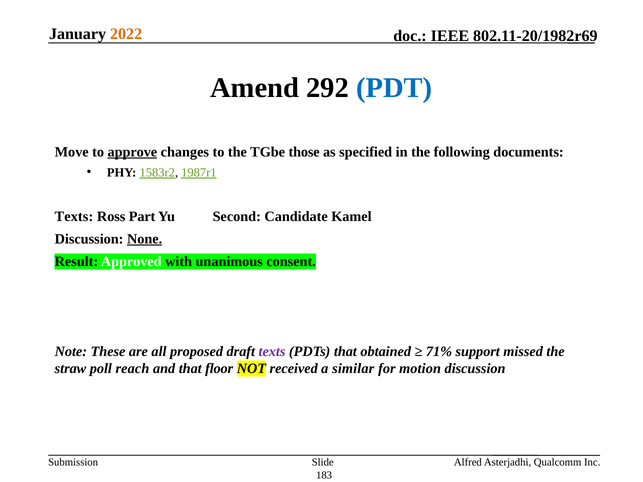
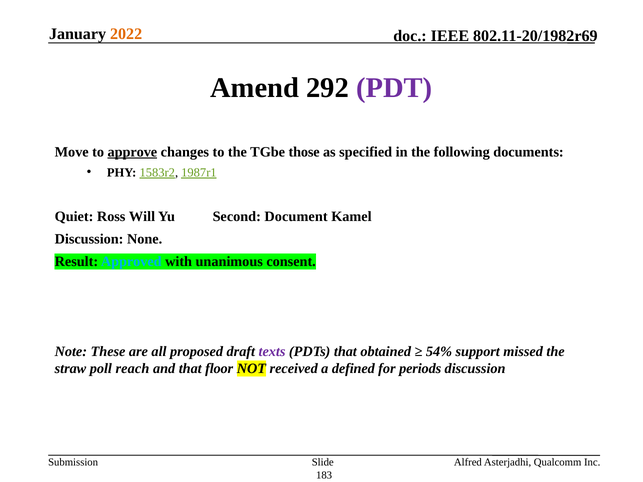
PDT colour: blue -> purple
Texts at (74, 217): Texts -> Quiet
Part: Part -> Will
Candidate: Candidate -> Document
None underline: present -> none
Approved colour: white -> light blue
71%: 71% -> 54%
similar: similar -> defined
motion: motion -> periods
